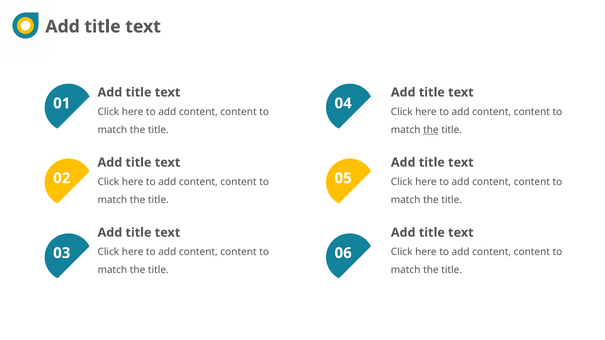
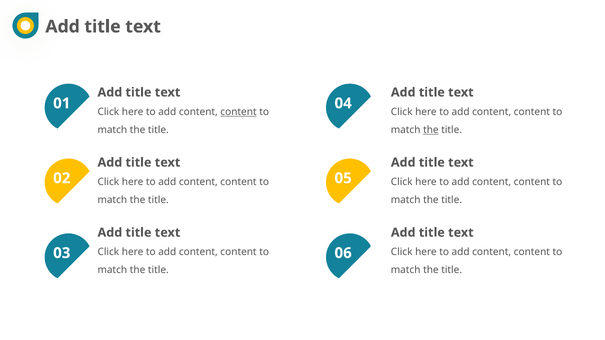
content at (238, 112) underline: none -> present
